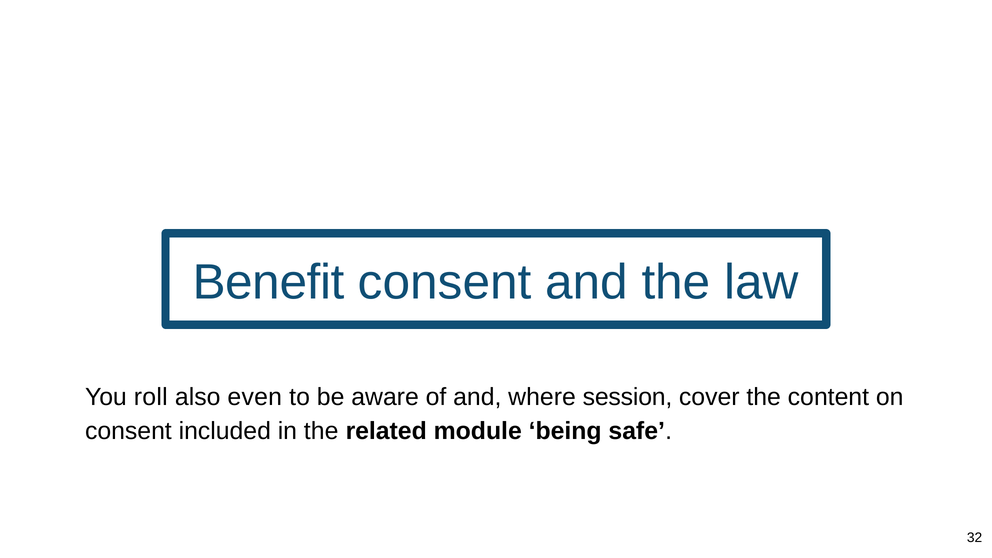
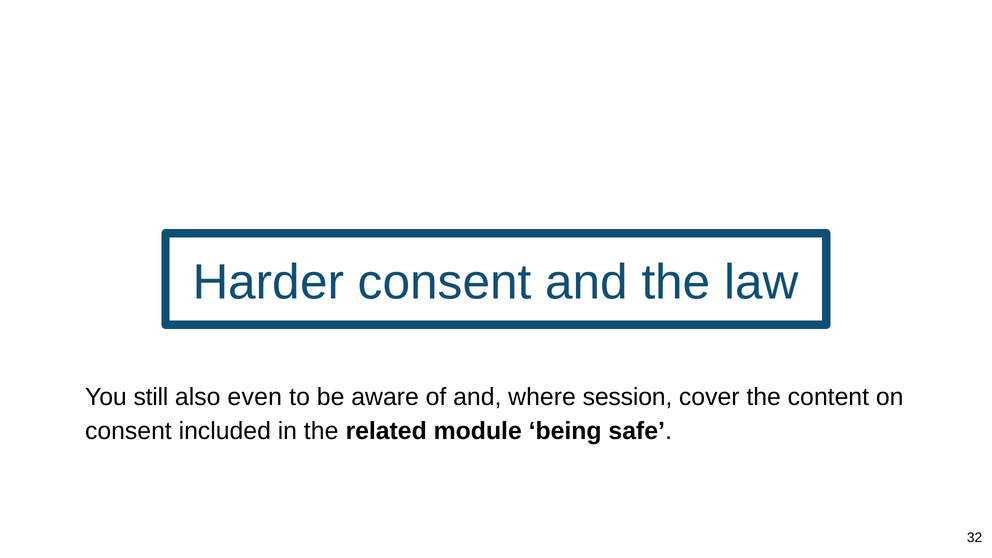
Benefit: Benefit -> Harder
roll: roll -> still
